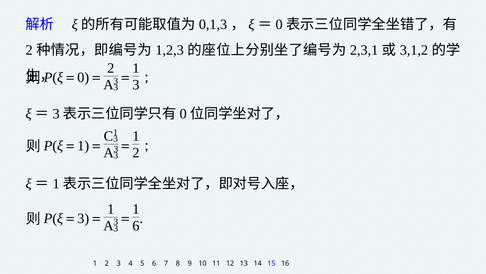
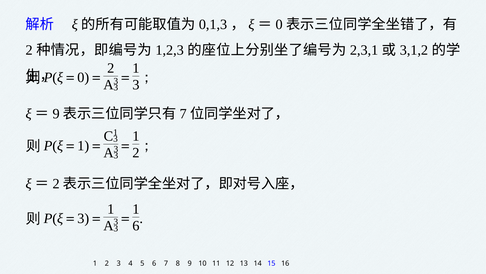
3 at (56, 113): 3 -> 9
0 at (183, 113): 0 -> 7
1 at (56, 183): 1 -> 2
